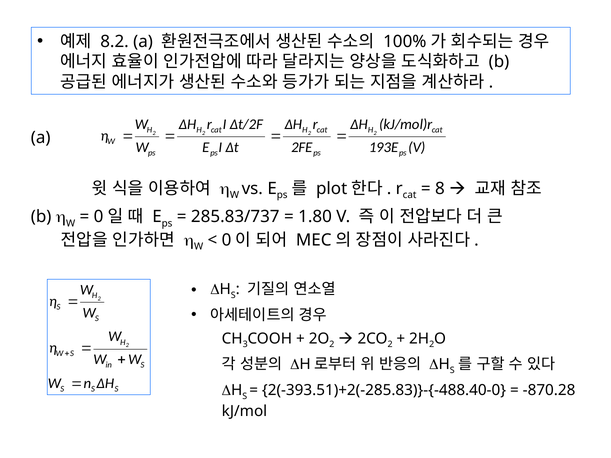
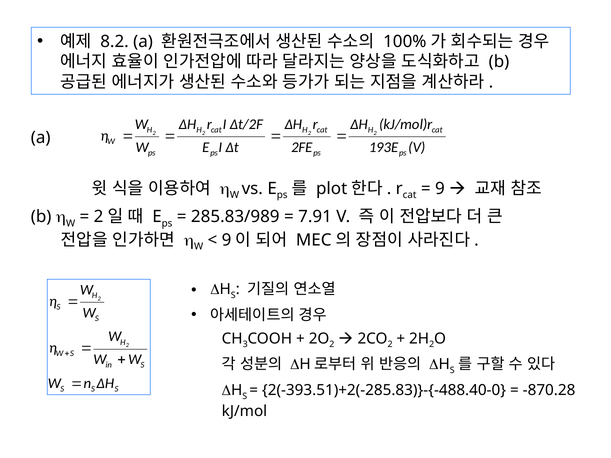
8 at (440, 189): 8 -> 9
0 at (99, 217): 0 -> 2
285.83/737: 285.83/737 -> 285.83/989
1.80: 1.80 -> 7.91
0 at (227, 240): 0 -> 9
